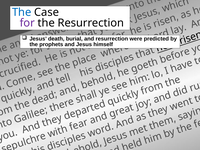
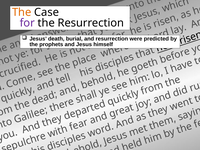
The at (22, 12) colour: blue -> orange
